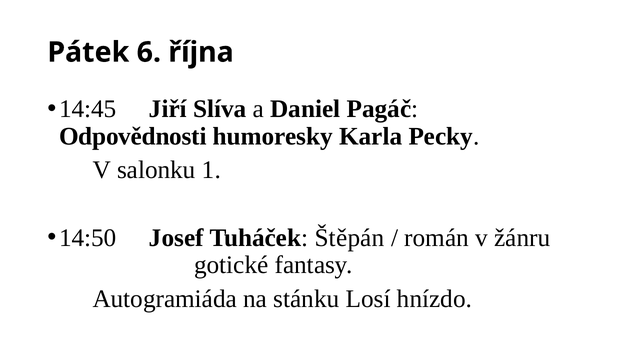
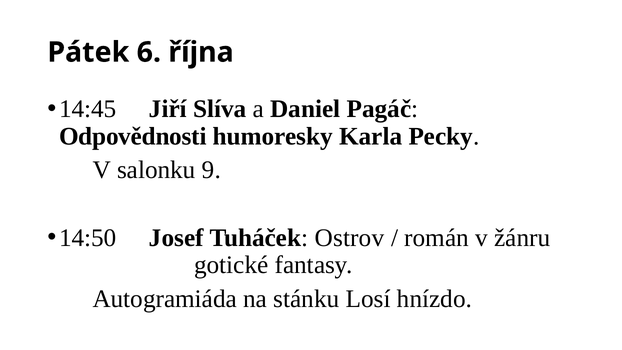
1: 1 -> 9
Štěpán: Štěpán -> Ostrov
